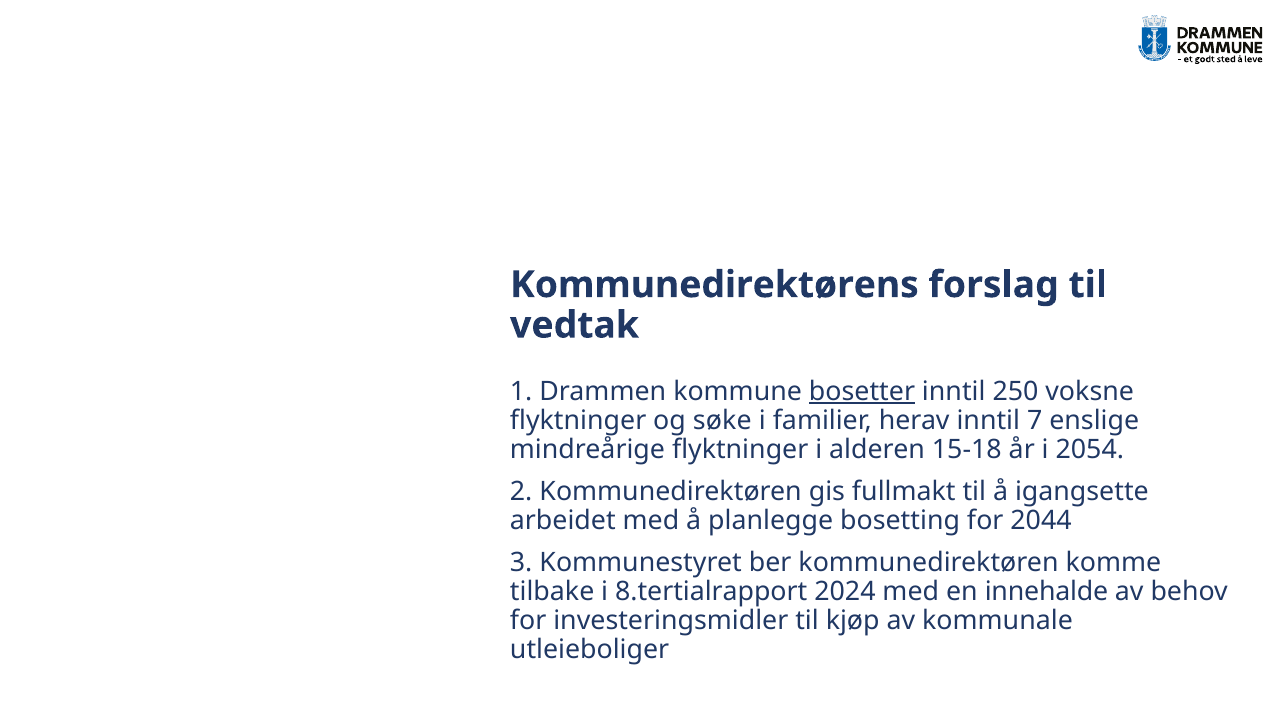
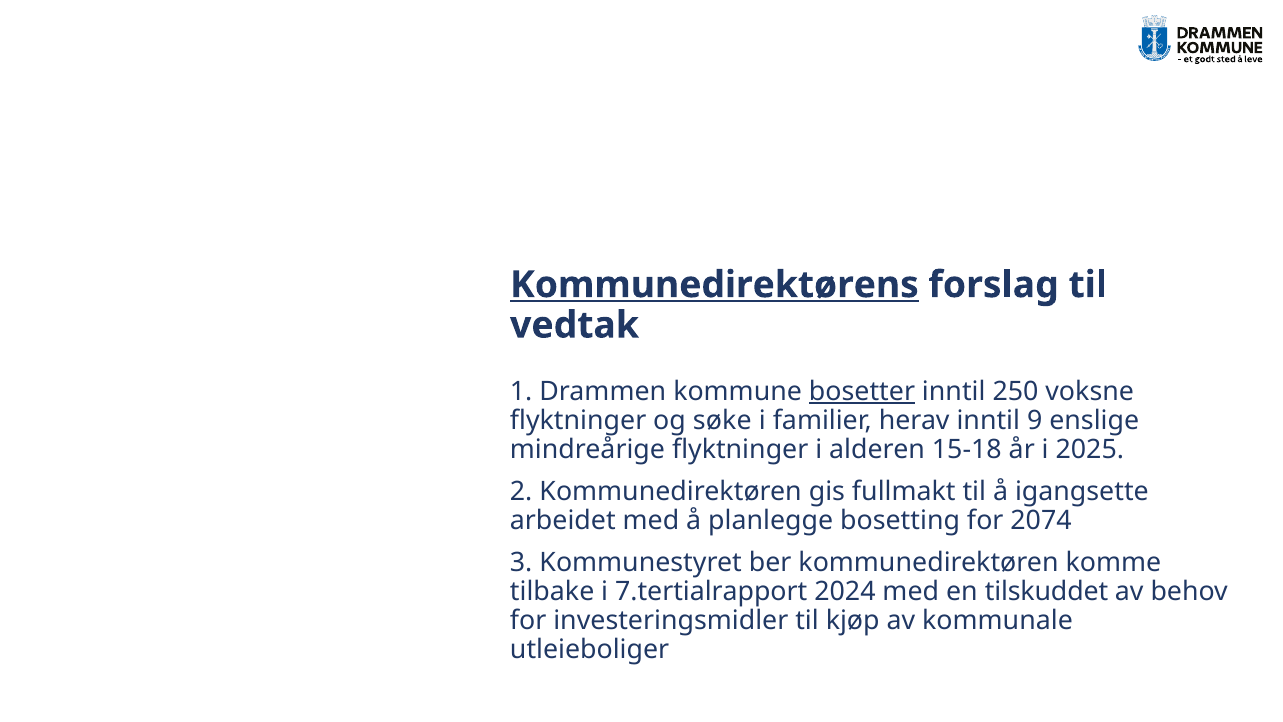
Kommunedirektørens underline: none -> present
7: 7 -> 9
2054: 2054 -> 2025
2044: 2044 -> 2074
8.tertialrapport: 8.tertialrapport -> 7.tertialrapport
innehalde: innehalde -> tilskuddet
